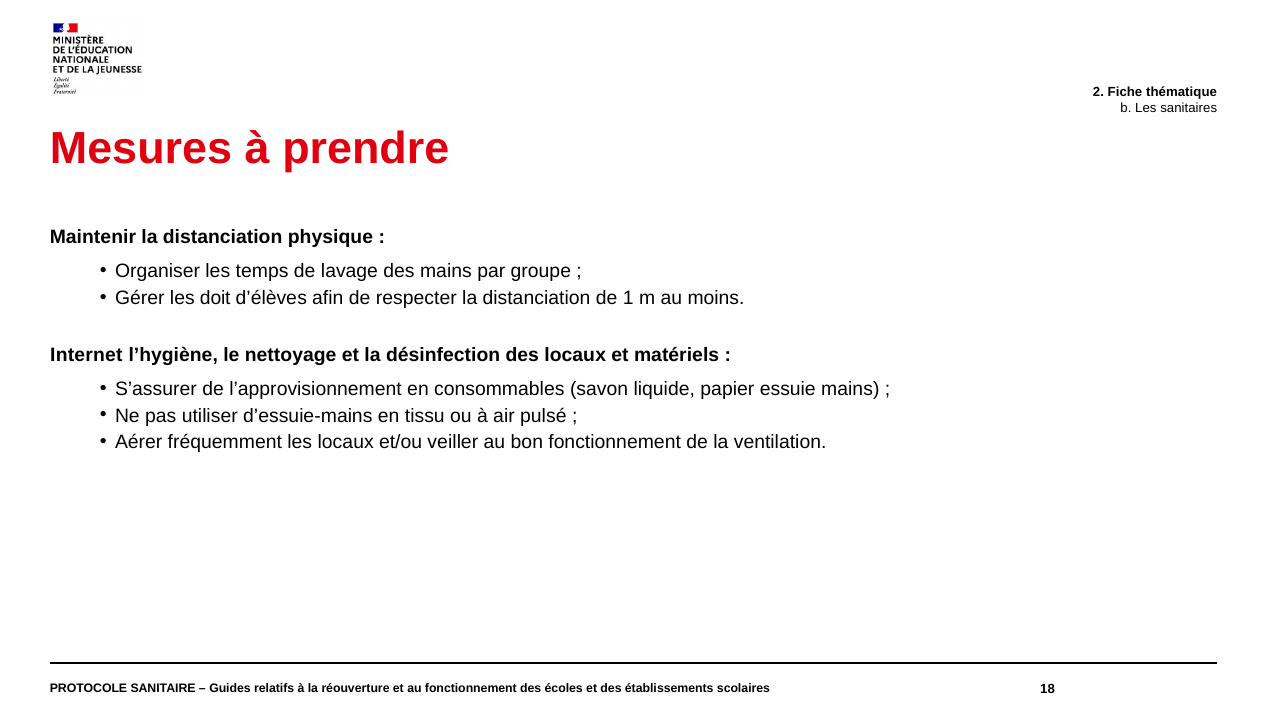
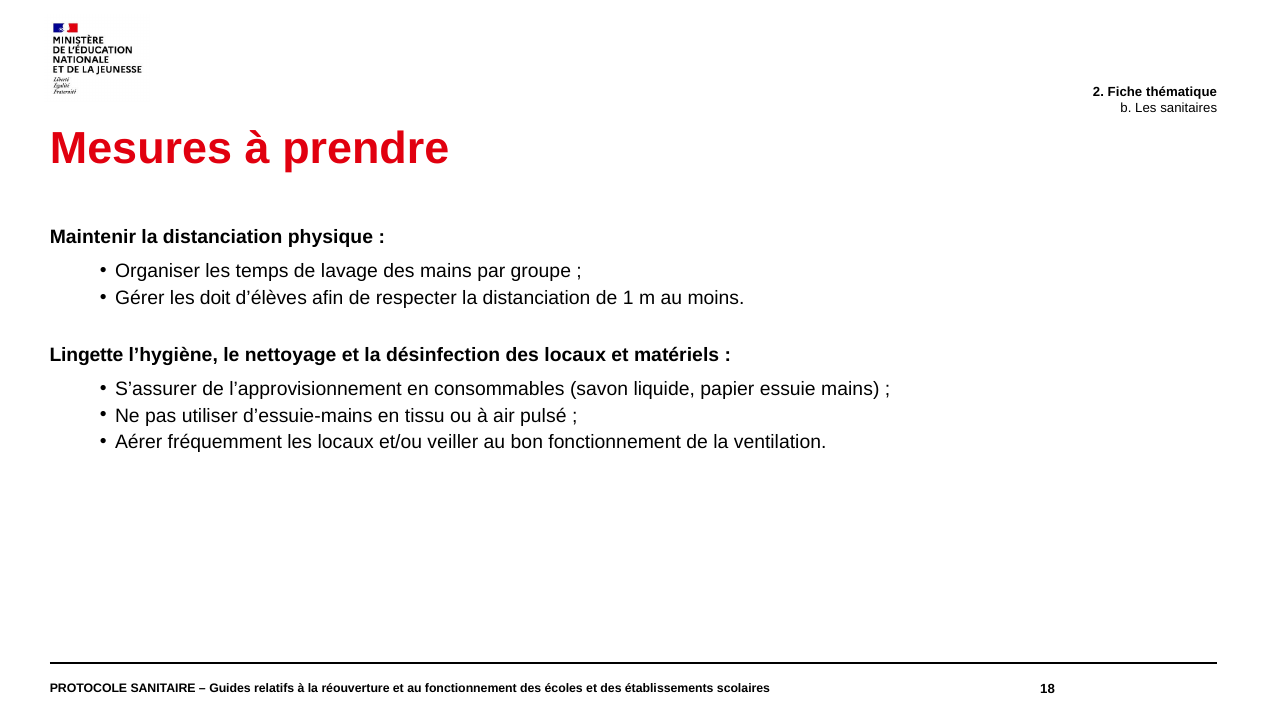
Internet: Internet -> Lingette
